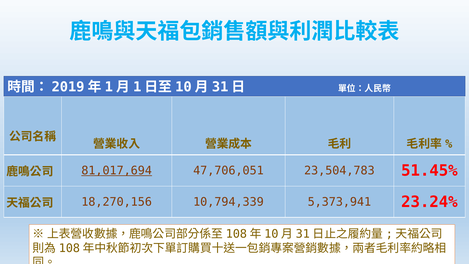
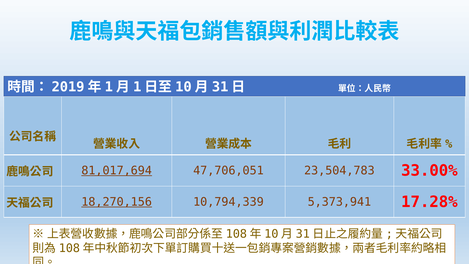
51.45%: 51.45% -> 33.00%
18,270,156 underline: none -> present
23.24%: 23.24% -> 17.28%
